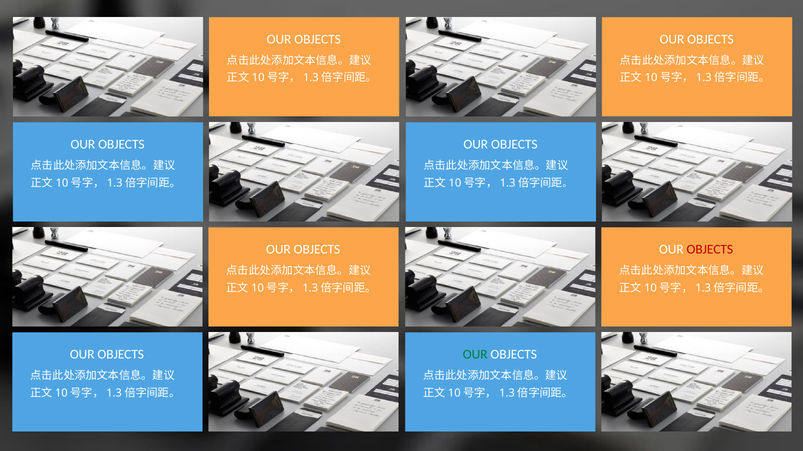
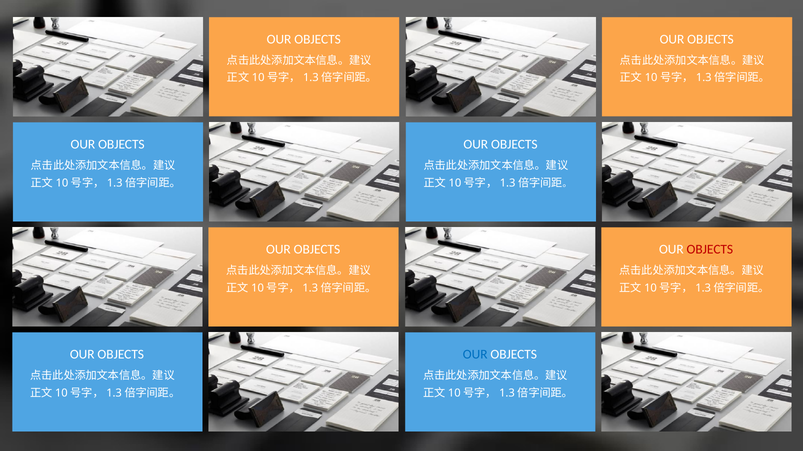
OUR at (475, 355) colour: green -> blue
